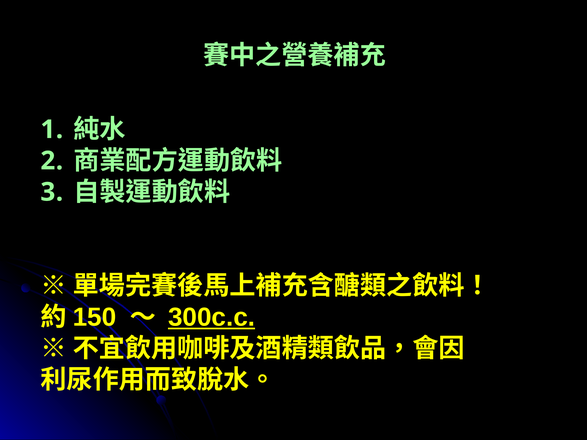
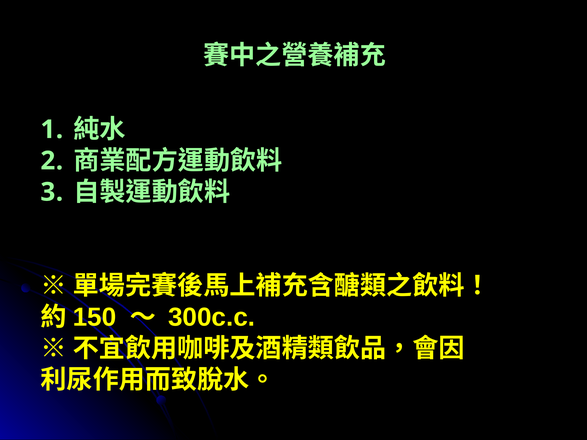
300c.c underline: present -> none
